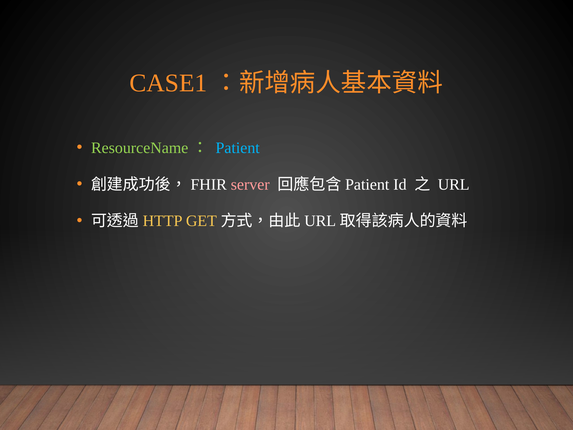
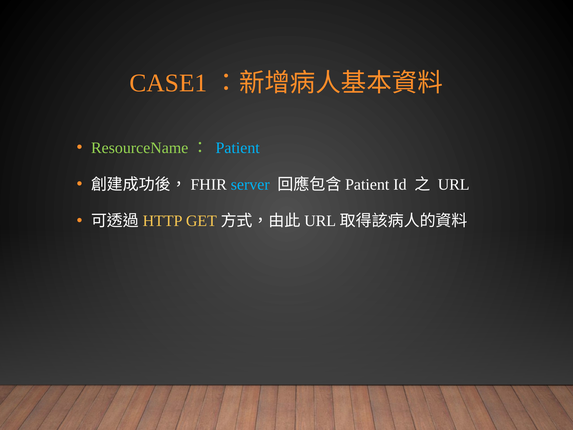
server colour: pink -> light blue
